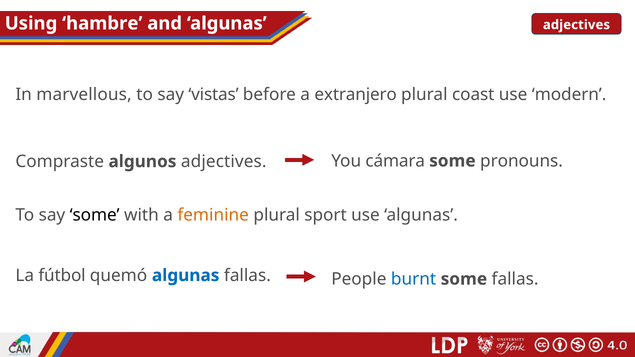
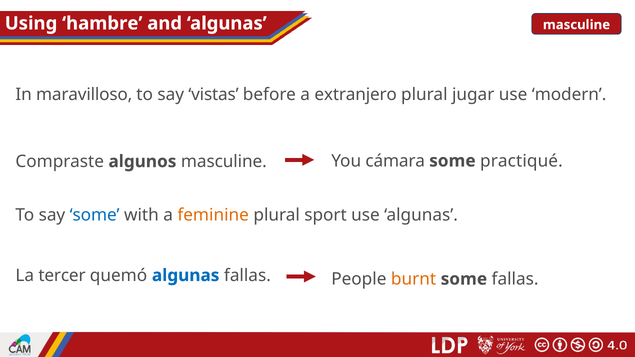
algunas adjectives: adjectives -> masculine
marvellous: marvellous -> maravilloso
coast: coast -> jugar
pronouns: pronouns -> practiqué
algunos adjectives: adjectives -> masculine
some at (95, 215) colour: black -> blue
fútbol: fútbol -> tercer
burnt colour: blue -> orange
